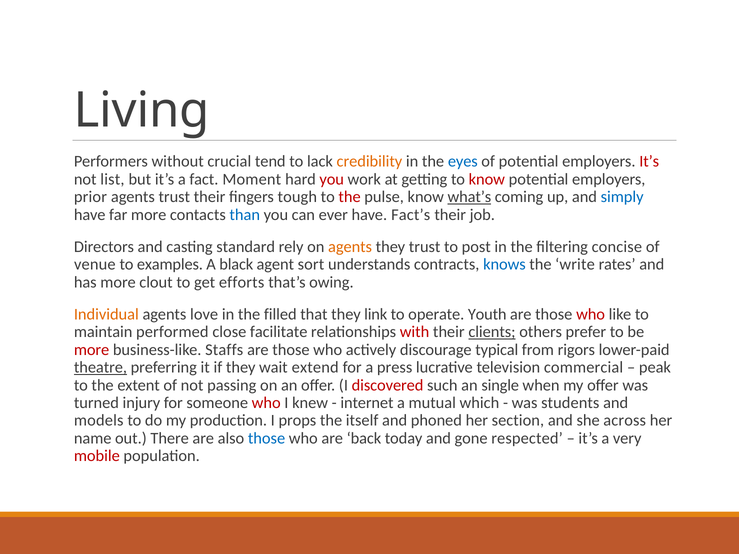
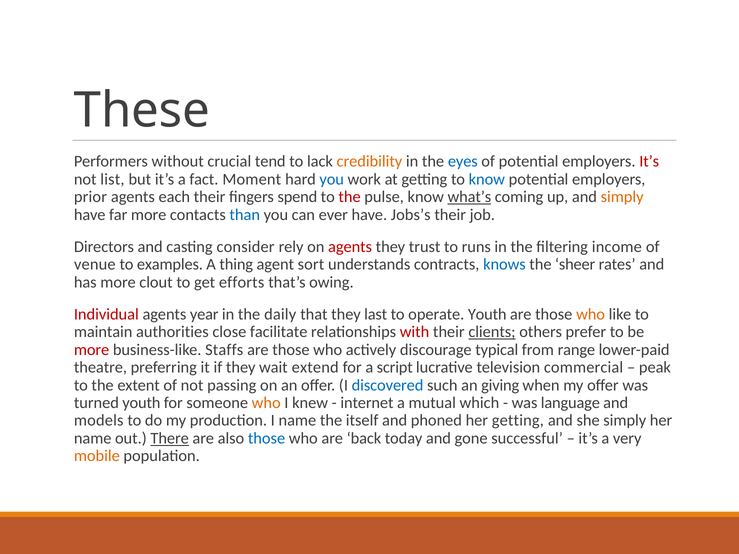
Living: Living -> These
you at (332, 179) colour: red -> blue
know at (487, 179) colour: red -> blue
agents trust: trust -> each
tough: tough -> spend
simply at (622, 197) colour: blue -> orange
Fact’s: Fact’s -> Jobs’s
standard: standard -> consider
agents at (350, 247) colour: orange -> red
post: post -> runs
concise: concise -> income
black: black -> thing
write: write -> sheer
Individual colour: orange -> red
love: love -> year
filled: filled -> daily
link: link -> last
who at (591, 314) colour: red -> orange
performed: performed -> authorities
rigors: rigors -> range
theatre underline: present -> none
press: press -> script
discovered colour: red -> blue
single: single -> giving
turned injury: injury -> youth
who at (266, 403) colour: red -> orange
students: students -> language
I props: props -> name
her section: section -> getting
she across: across -> simply
There underline: none -> present
respected: respected -> successful
mobile colour: red -> orange
